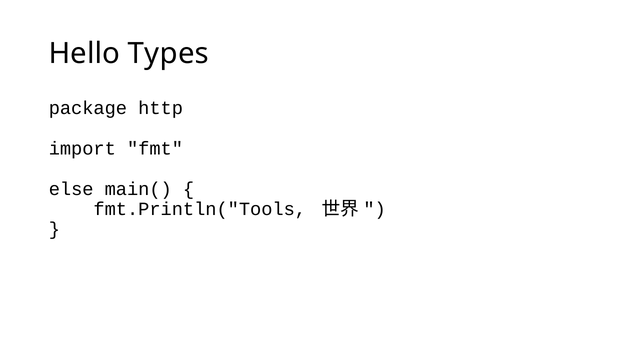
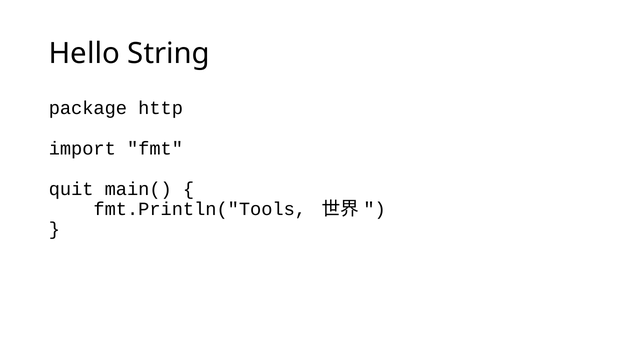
Types: Types -> String
else: else -> quit
